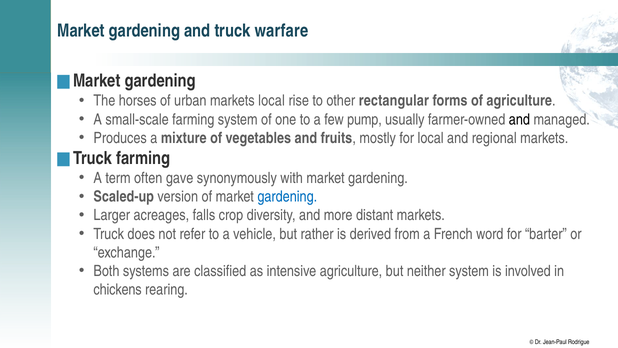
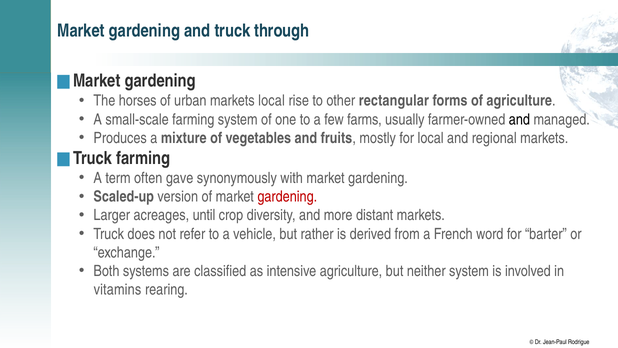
warfare: warfare -> through
pump: pump -> farms
gardening at (287, 197) colour: blue -> red
falls: falls -> until
chickens: chickens -> vitamins
